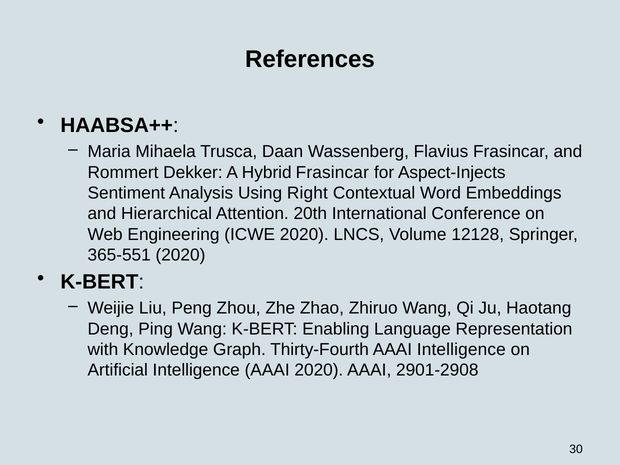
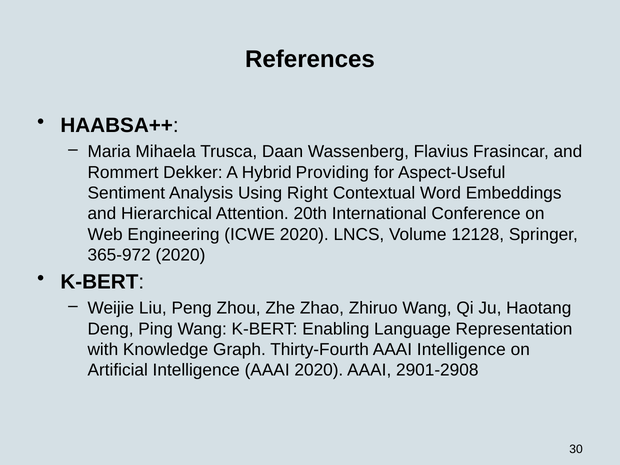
Hybrid Frasincar: Frasincar -> Providing
Aspect-Injects: Aspect-Injects -> Aspect-Useful
365-551: 365-551 -> 365-972
